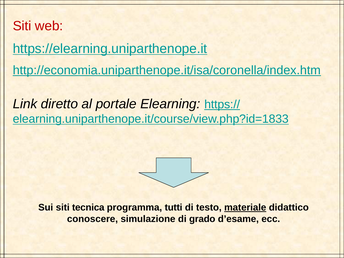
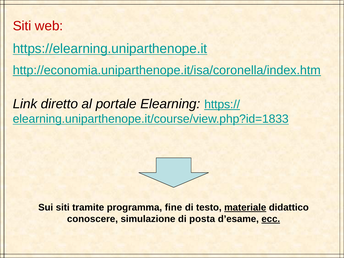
tecnica: tecnica -> tramite
tutti: tutti -> fine
grado: grado -> posta
ecc underline: none -> present
